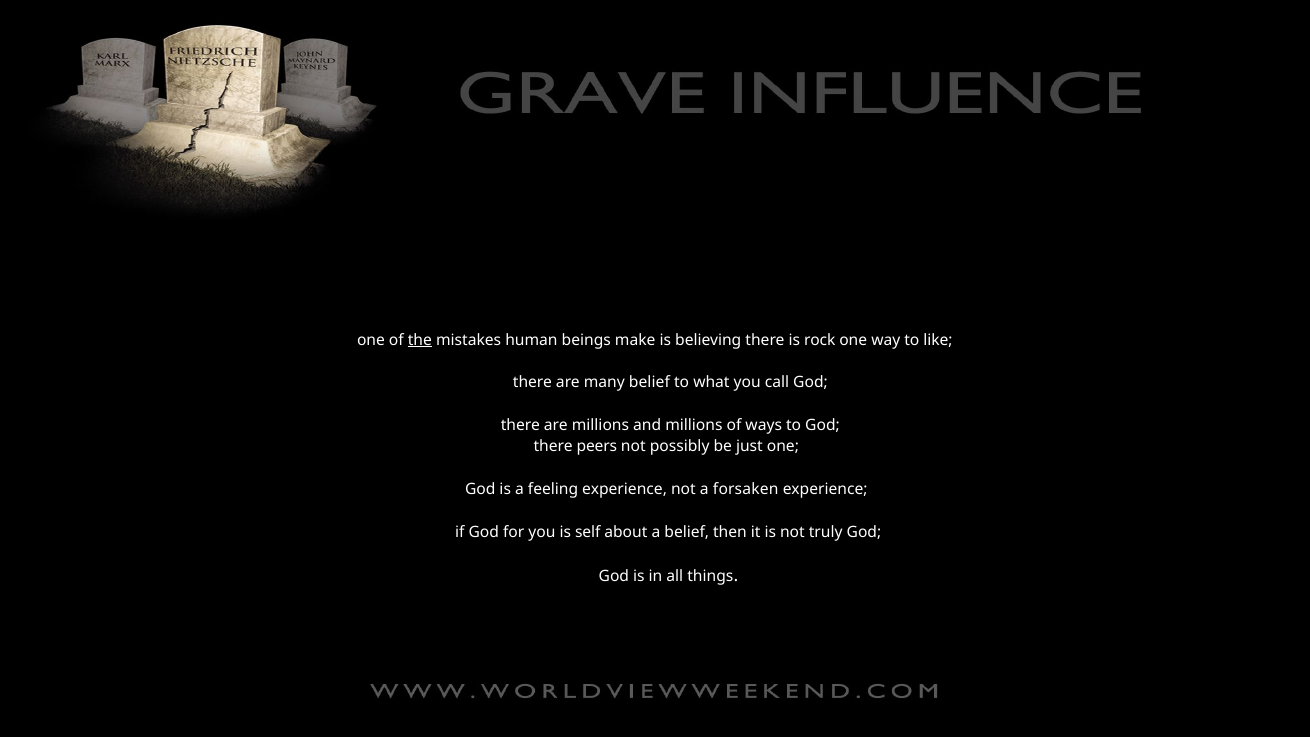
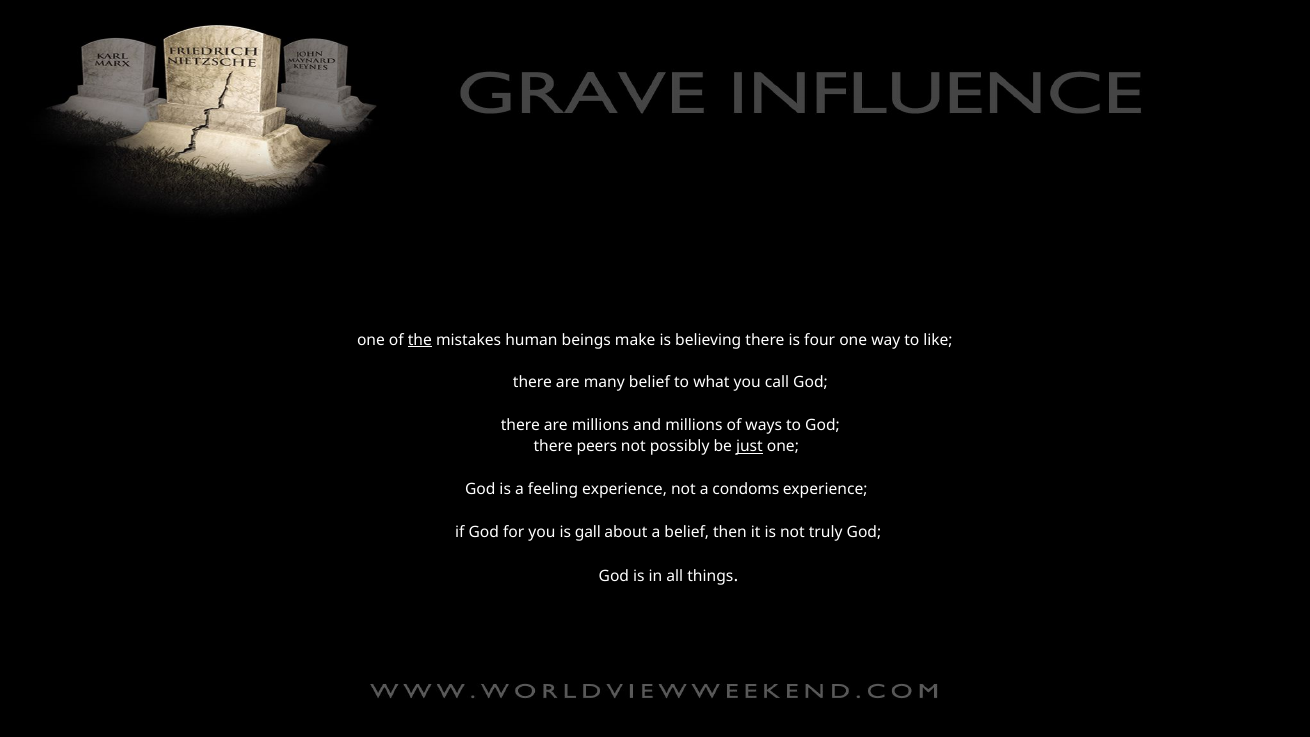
rock: rock -> four
just underline: none -> present
forsaken: forsaken -> condoms
self: self -> gall
